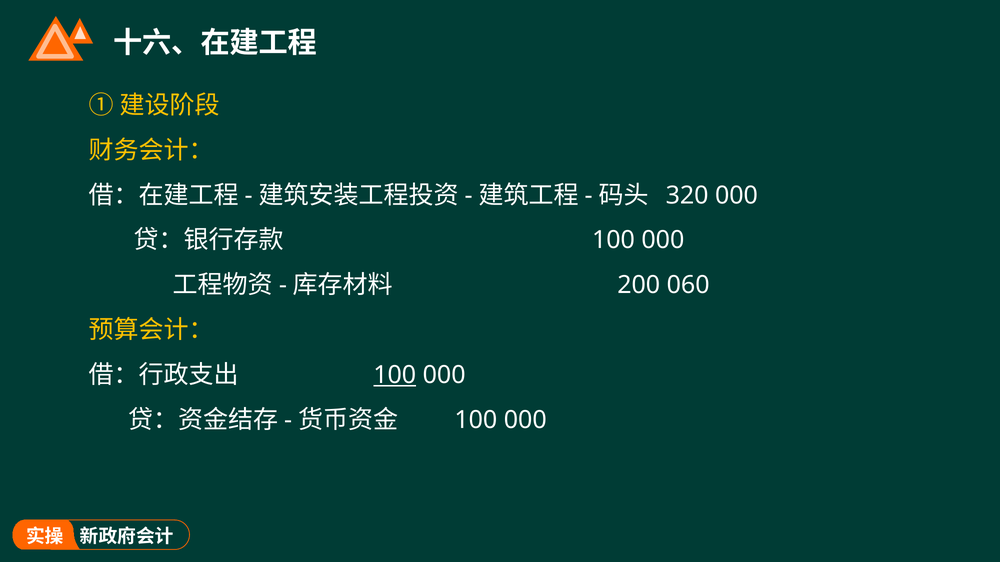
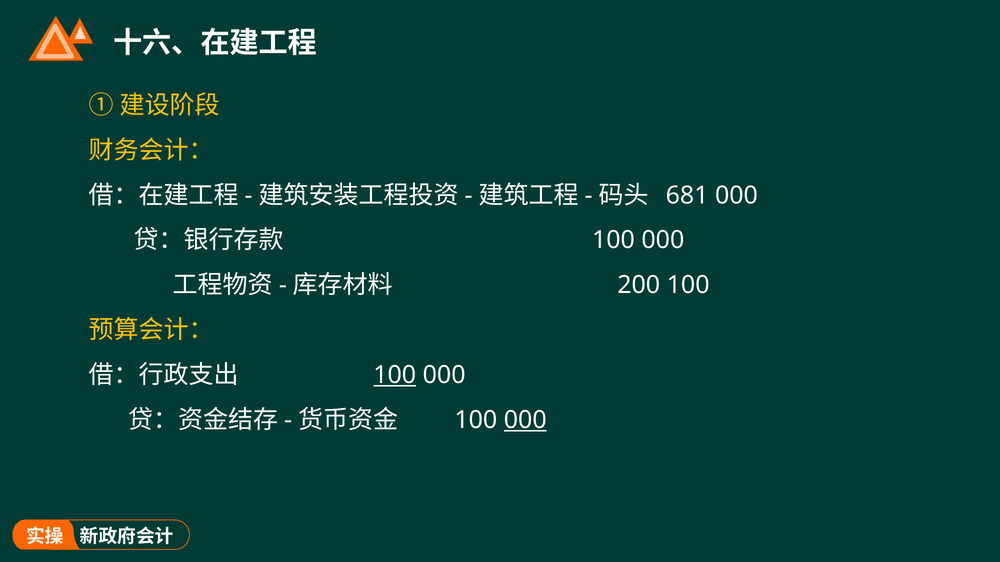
320: 320 -> 681
200 060: 060 -> 100
000 at (525, 420) underline: none -> present
